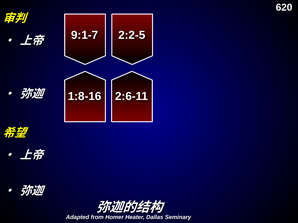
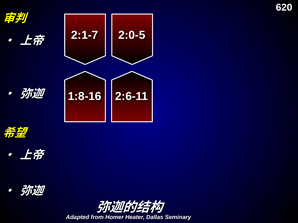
9:1-7: 9:1-7 -> 2:1-7
2:2-5: 2:2-5 -> 2:0-5
